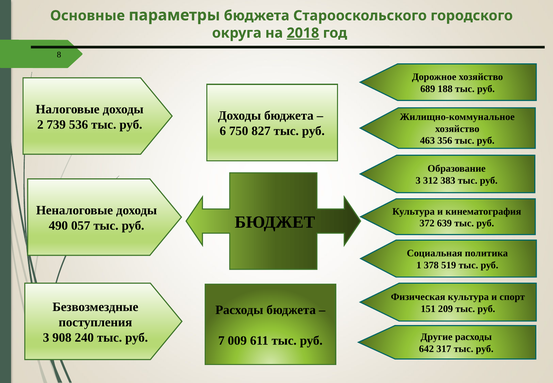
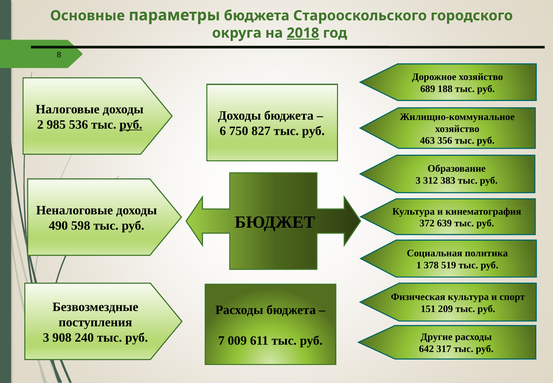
739: 739 -> 985
руб at (131, 125) underline: none -> present
057: 057 -> 598
